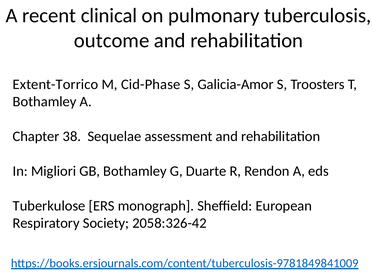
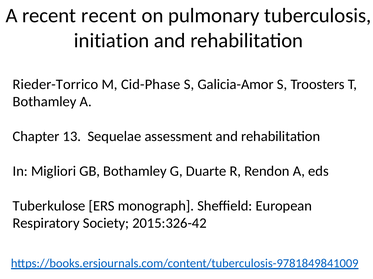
recent clinical: clinical -> recent
outcome: outcome -> initiation
Extent-Torrico: Extent-Torrico -> Rieder-Torrico
38: 38 -> 13
2058:326-42: 2058:326-42 -> 2015:326-42
